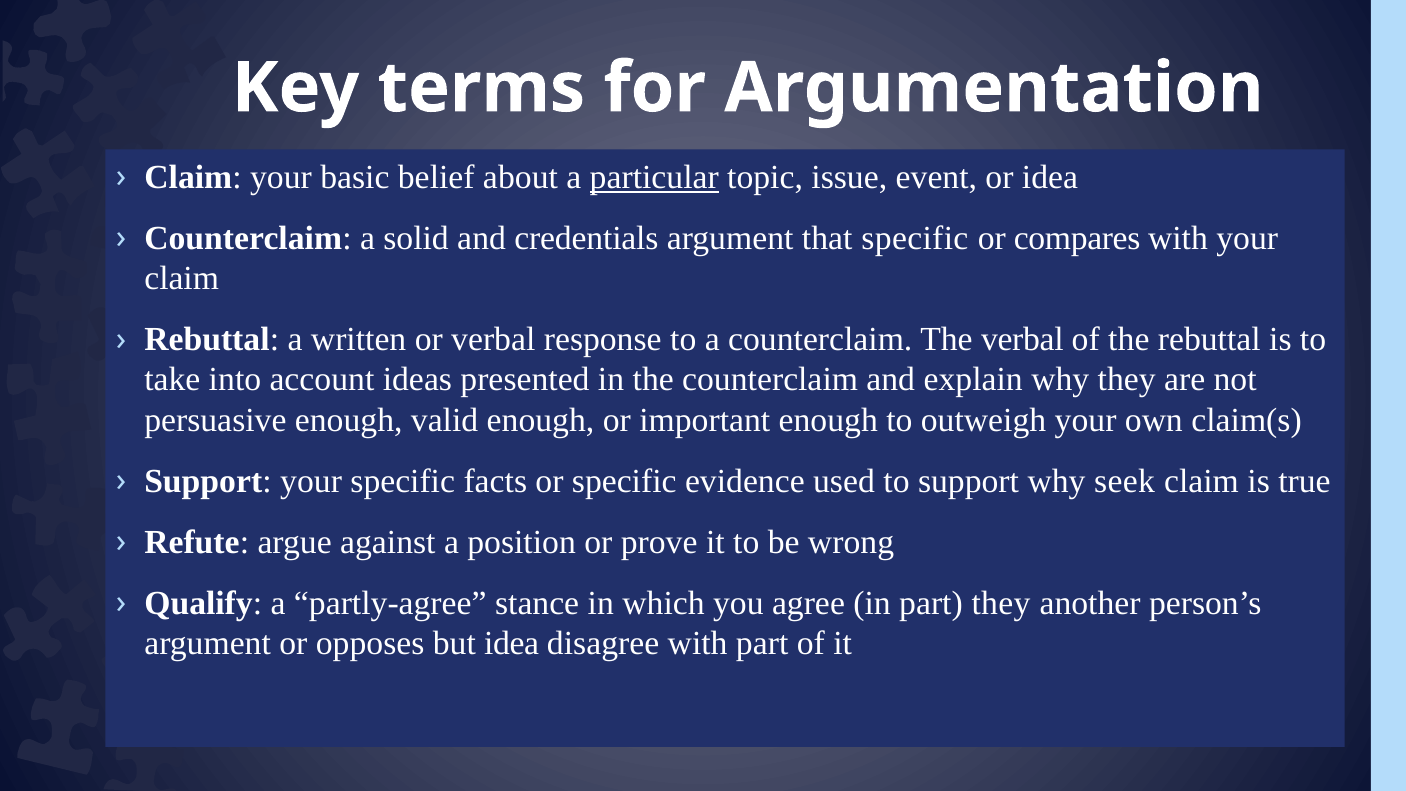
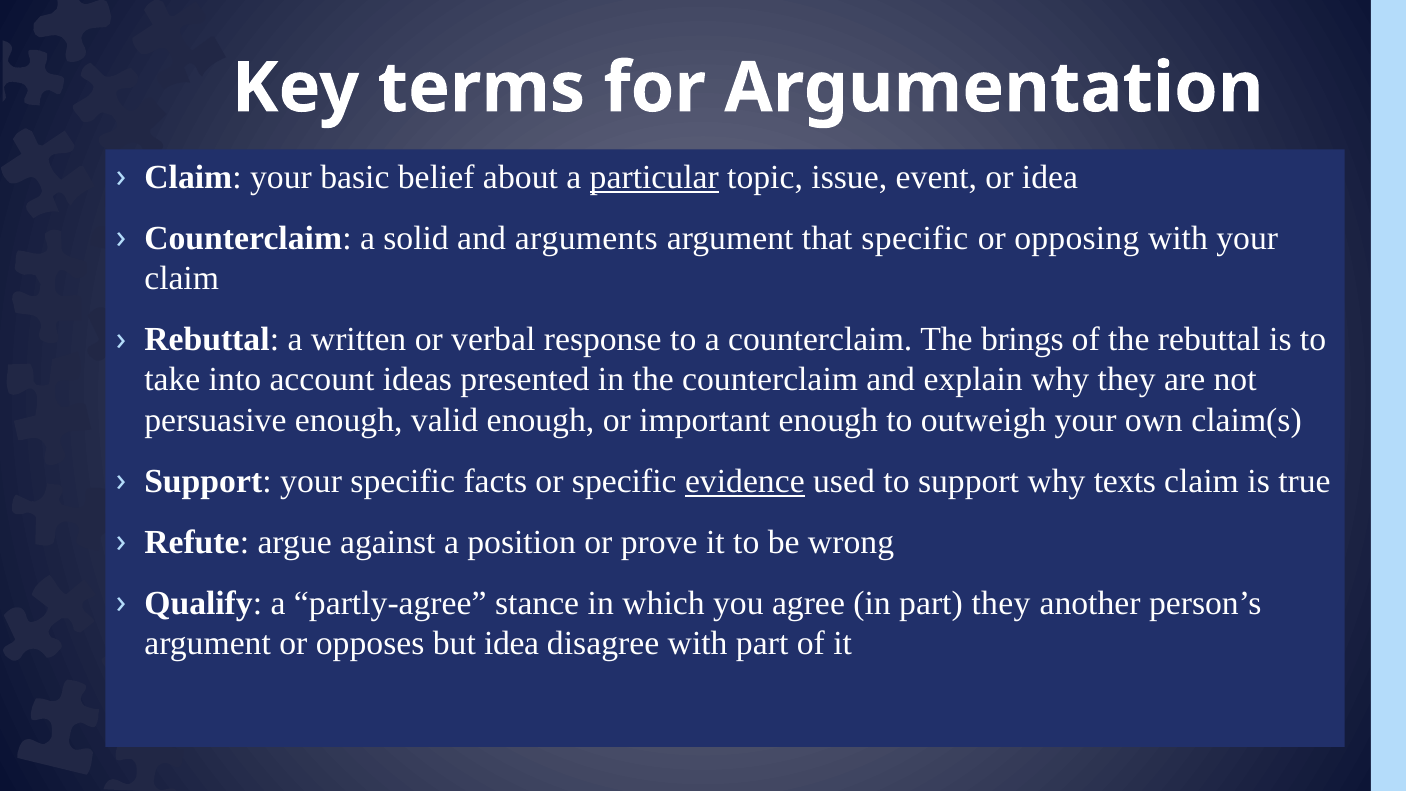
credentials: credentials -> arguments
compares: compares -> opposing
The verbal: verbal -> brings
evidence underline: none -> present
seek: seek -> texts
